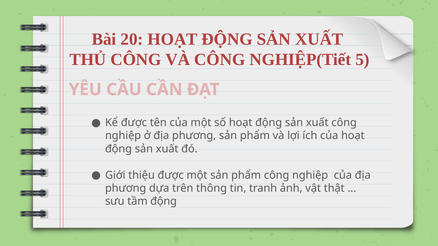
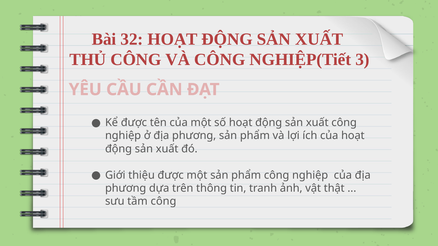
20: 20 -> 32
5: 5 -> 3
tầm động: động -> công
